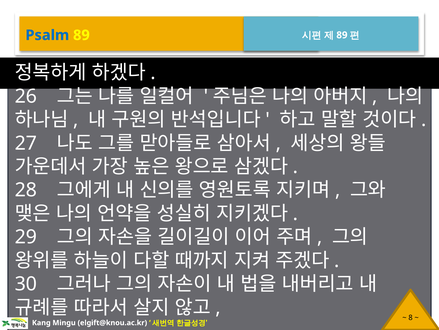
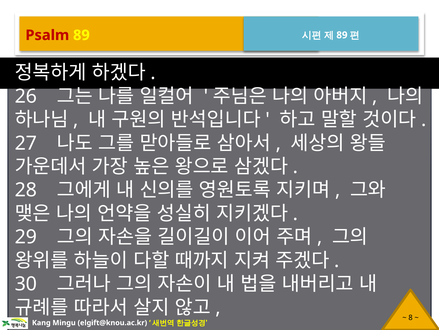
Psalm colour: blue -> red
